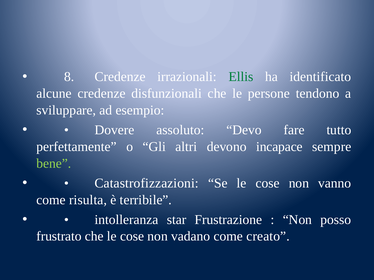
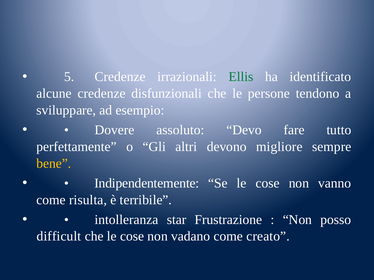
8: 8 -> 5
incapace: incapace -> migliore
bene colour: light green -> yellow
Catastrofizzazioni: Catastrofizzazioni -> Indipendentemente
frustrato: frustrato -> difficult
